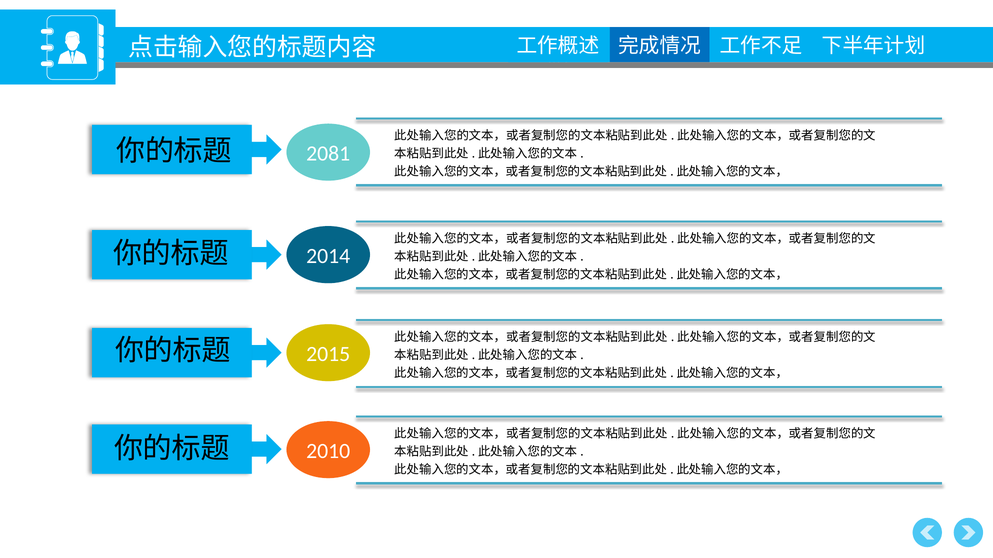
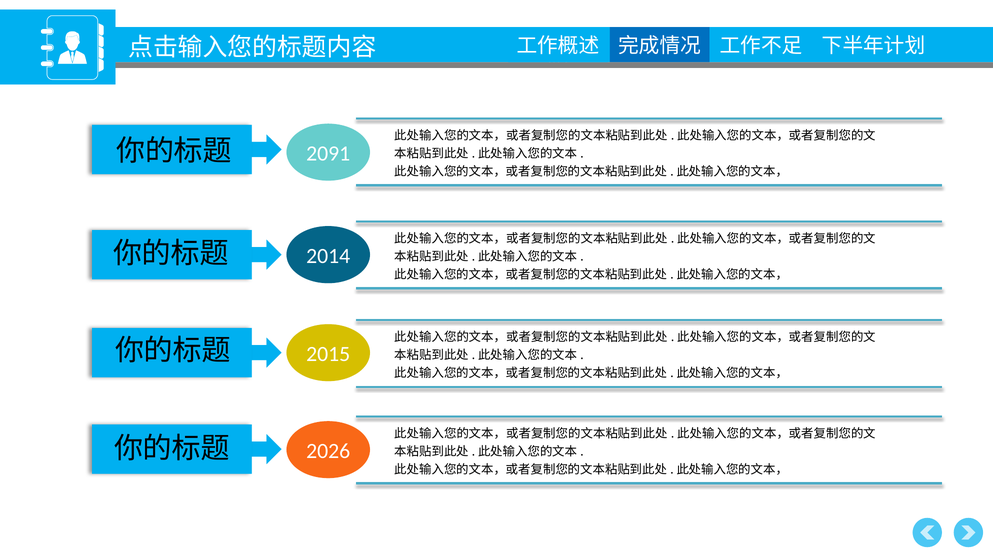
2081: 2081 -> 2091
2010: 2010 -> 2026
